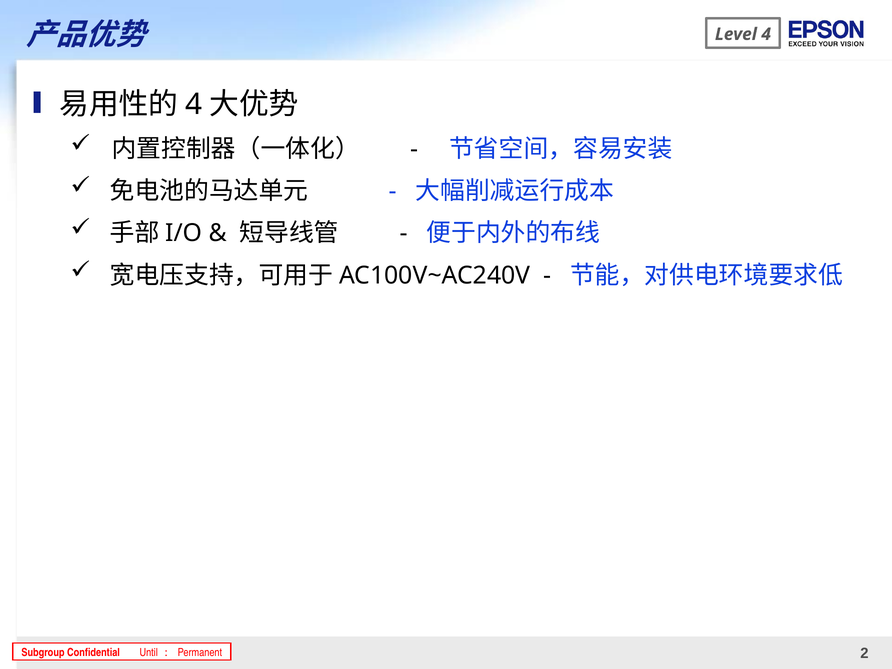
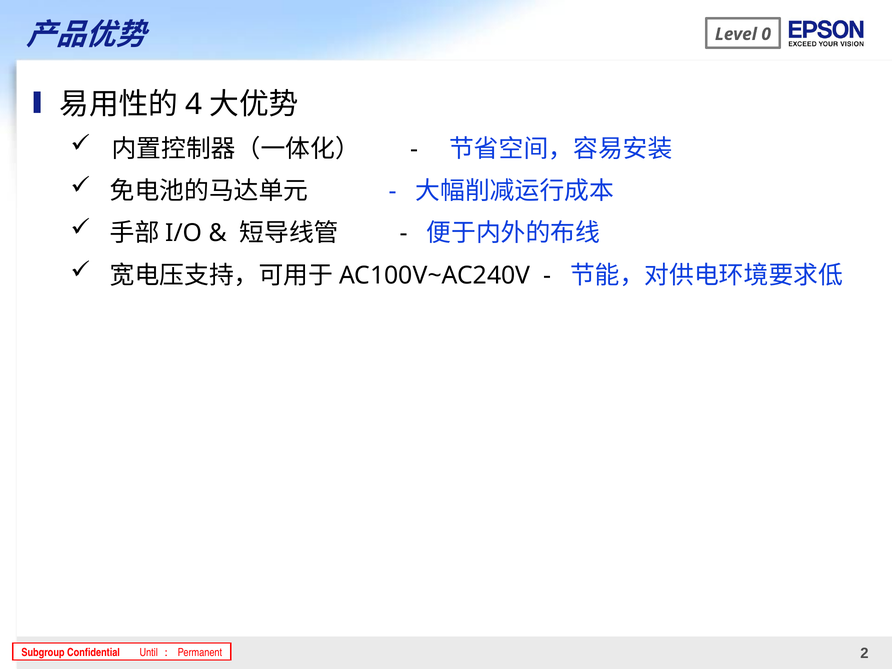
Level 4: 4 -> 0
